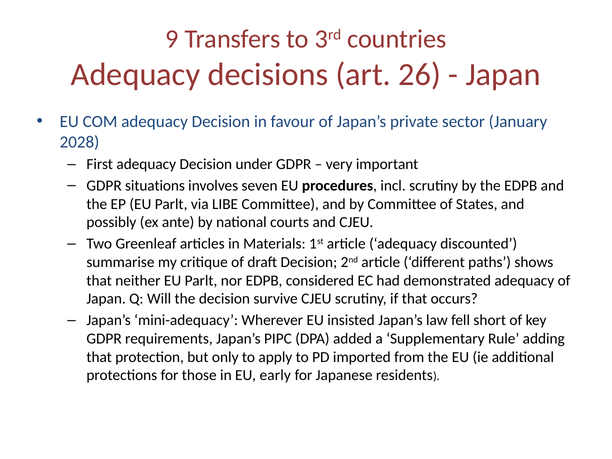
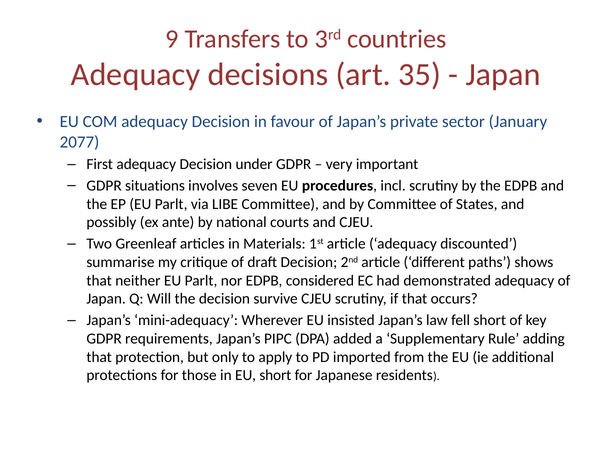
26: 26 -> 35
2028: 2028 -> 2077
EU early: early -> short
